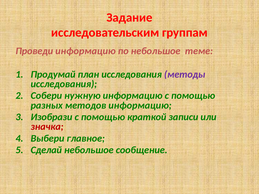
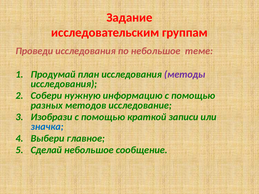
Проведи информацию: информацию -> исследования
методов информацию: информацию -> исследование
значка colour: red -> blue
